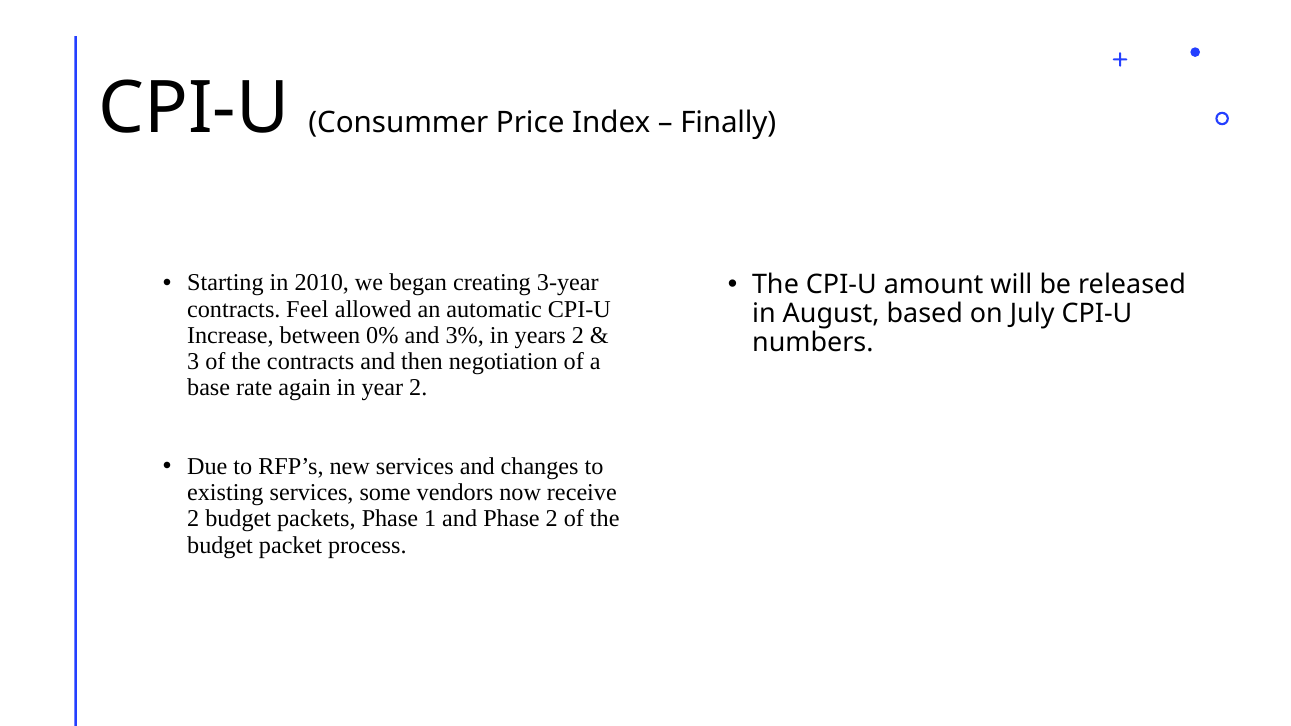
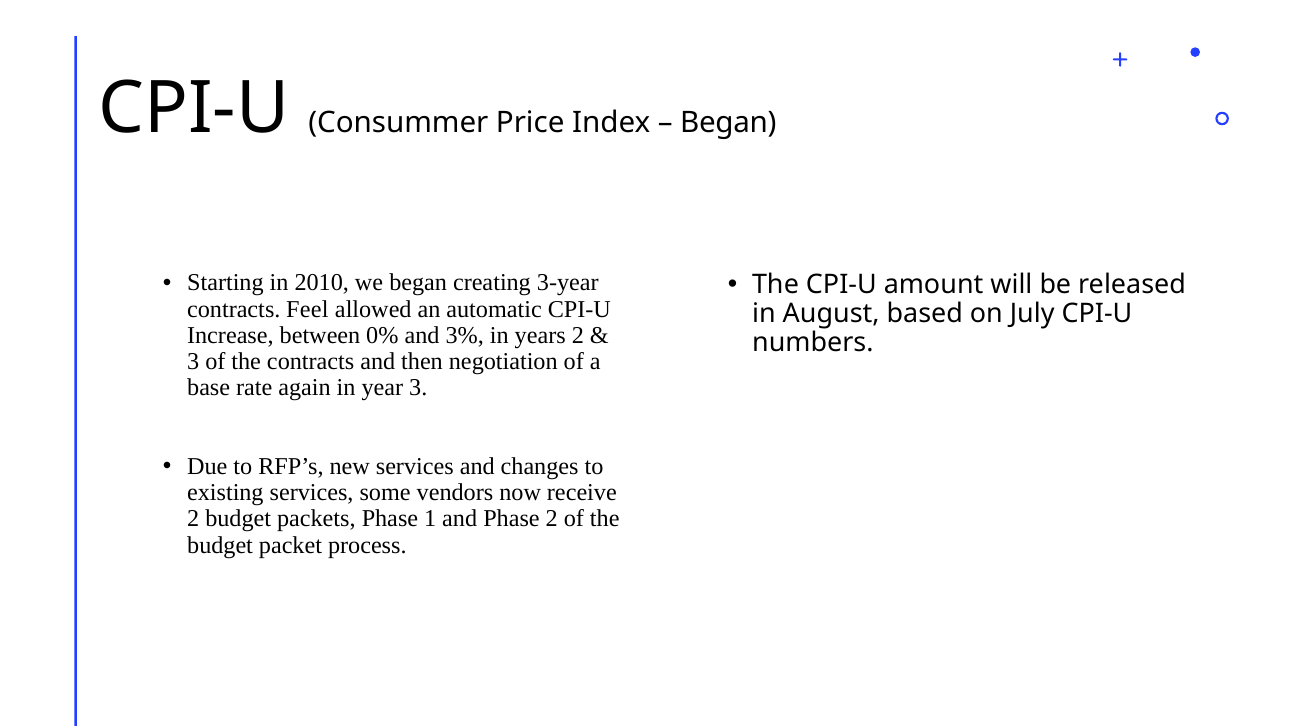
Finally at (728, 123): Finally -> Began
year 2: 2 -> 3
